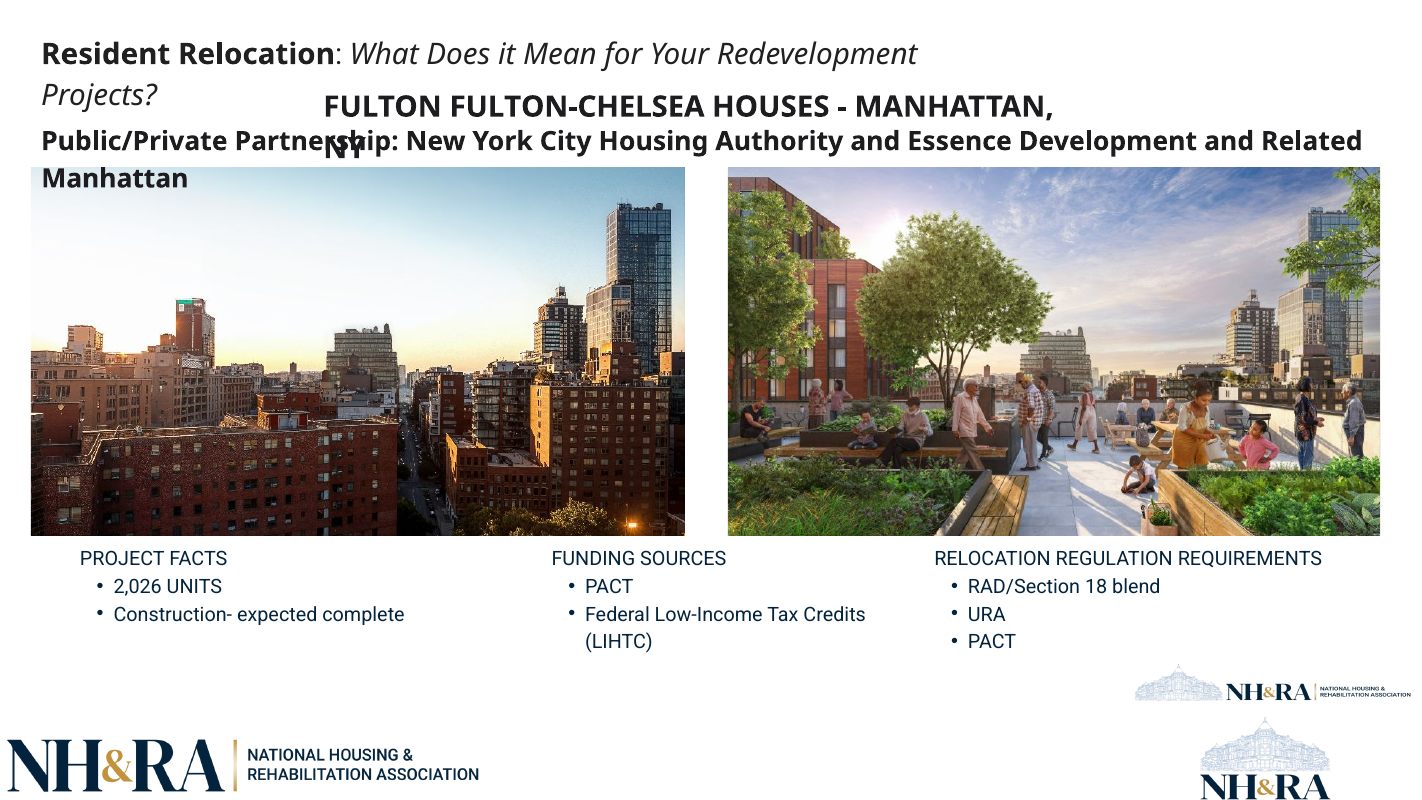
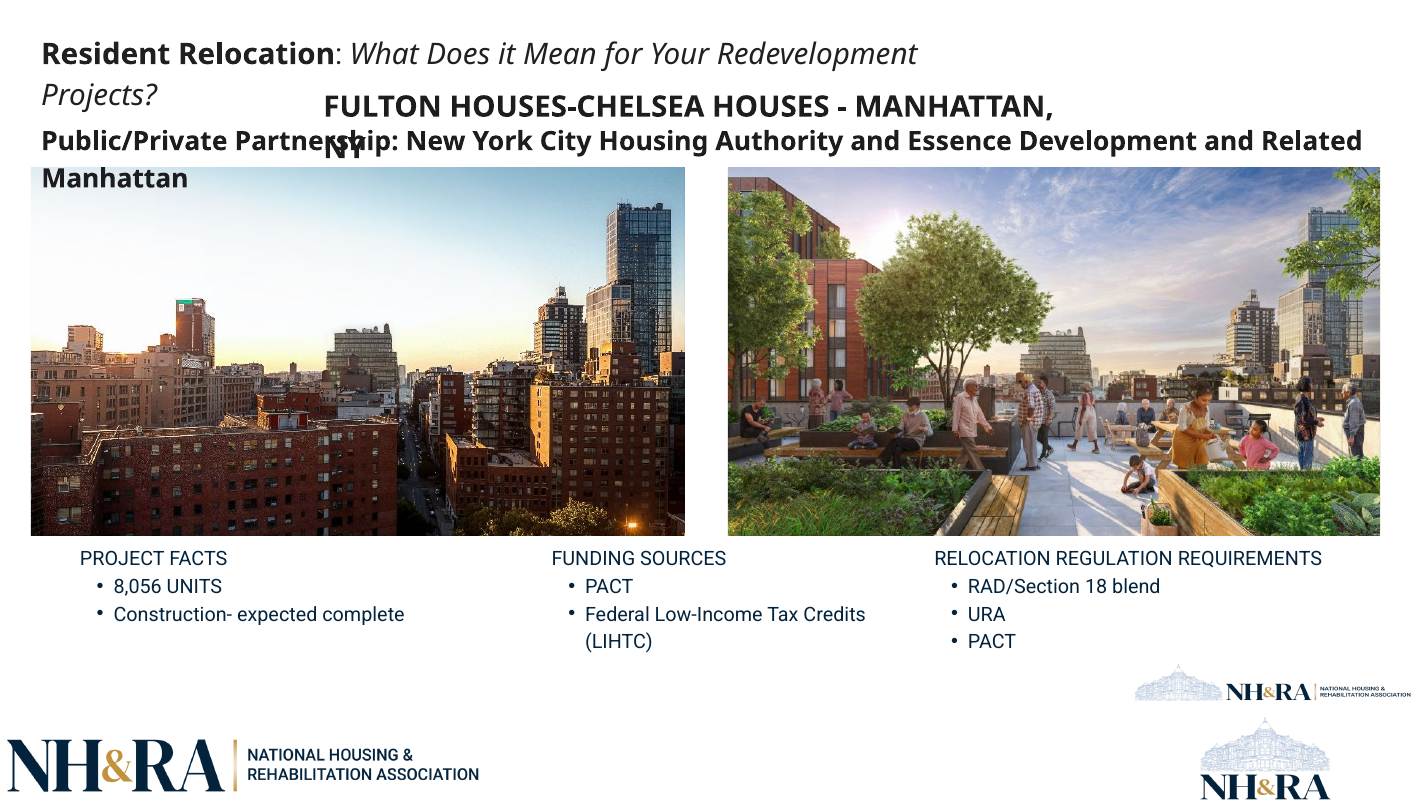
FULTON-CHELSEA: FULTON-CHELSEA -> HOUSES-CHELSEA
2,026: 2,026 -> 8,056
